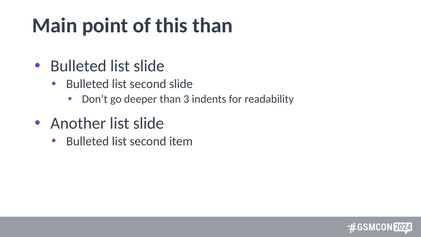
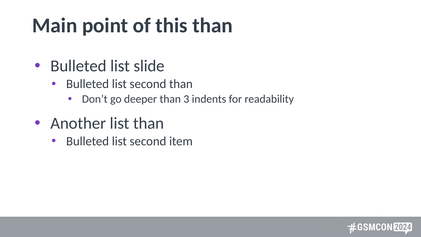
second slide: slide -> than
Another list slide: slide -> than
